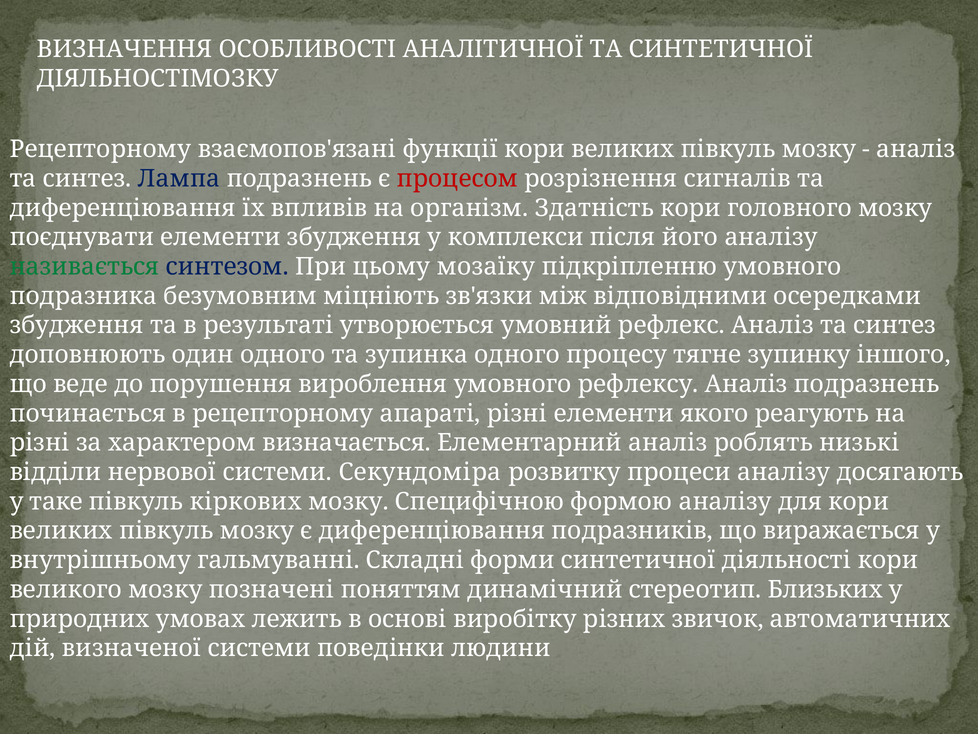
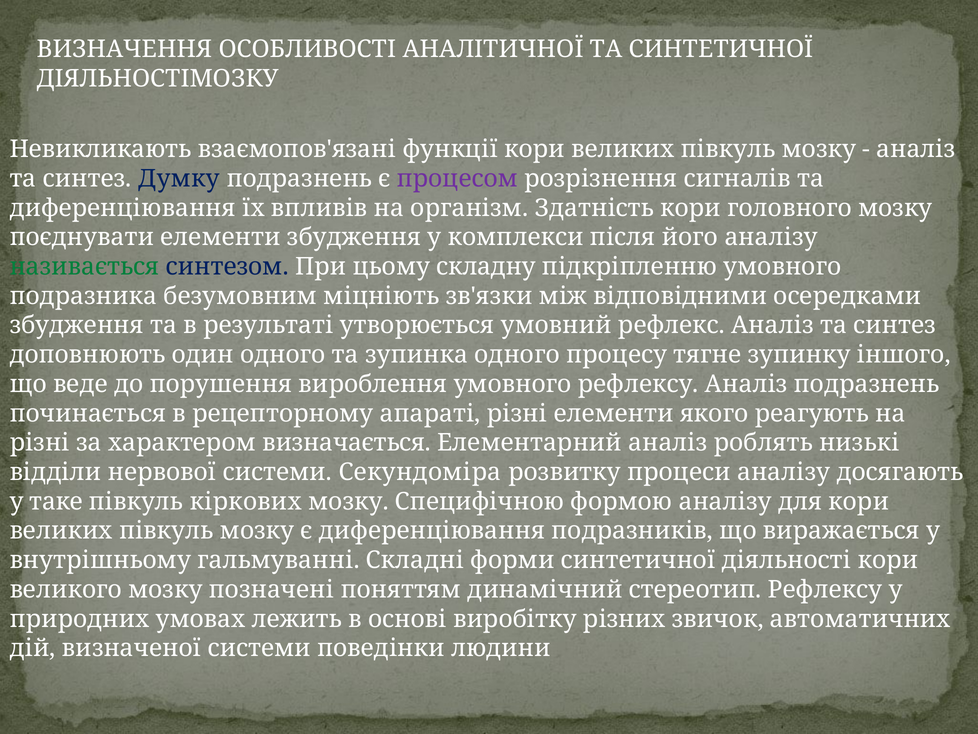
Рецепторному at (100, 149): Рецепторному -> Невикликають
Лампа: Лампа -> Думку
процесом colour: red -> purple
мозаїку: мозаїку -> складну
стереотип Близьких: Близьких -> Рефлексу
